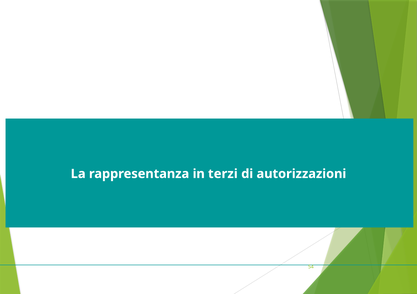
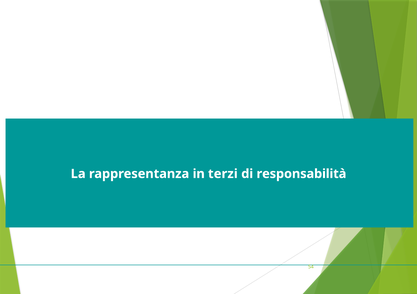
autorizzazioni: autorizzazioni -> responsabilità
